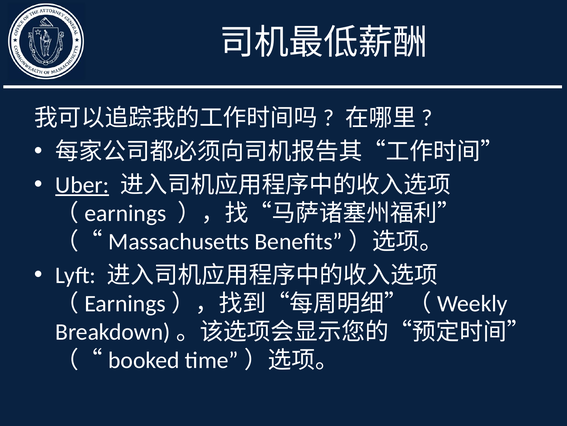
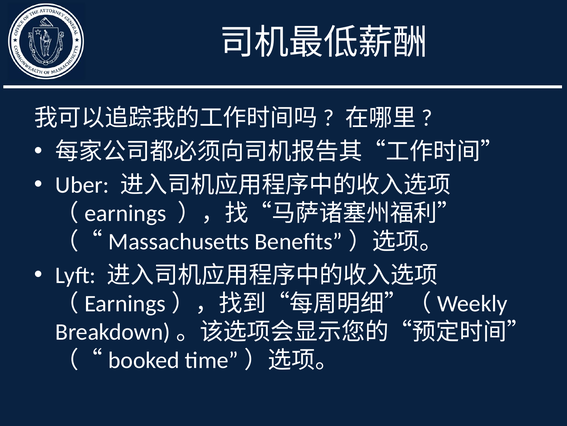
Uber underline: present -> none
